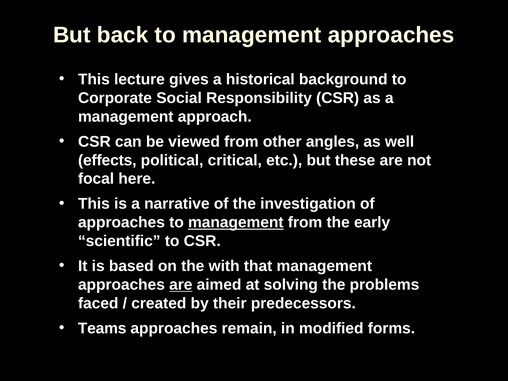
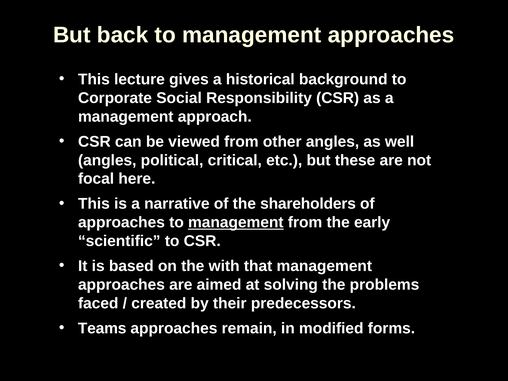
effects at (107, 160): effects -> angles
investigation: investigation -> shareholders
are at (181, 285) underline: present -> none
